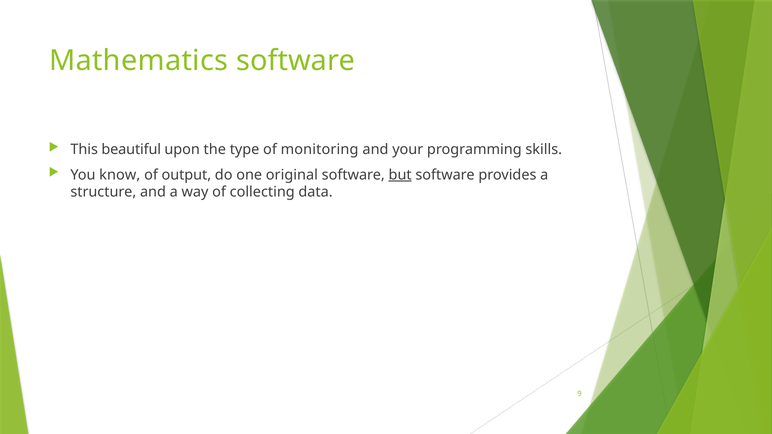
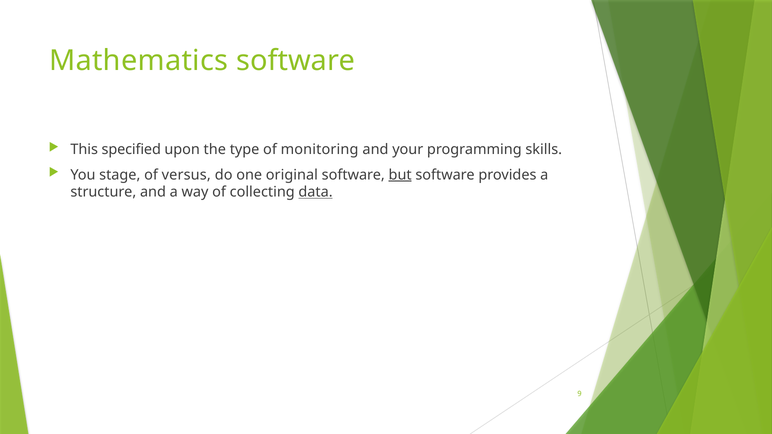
beautiful: beautiful -> specified
know: know -> stage
output: output -> versus
data underline: none -> present
